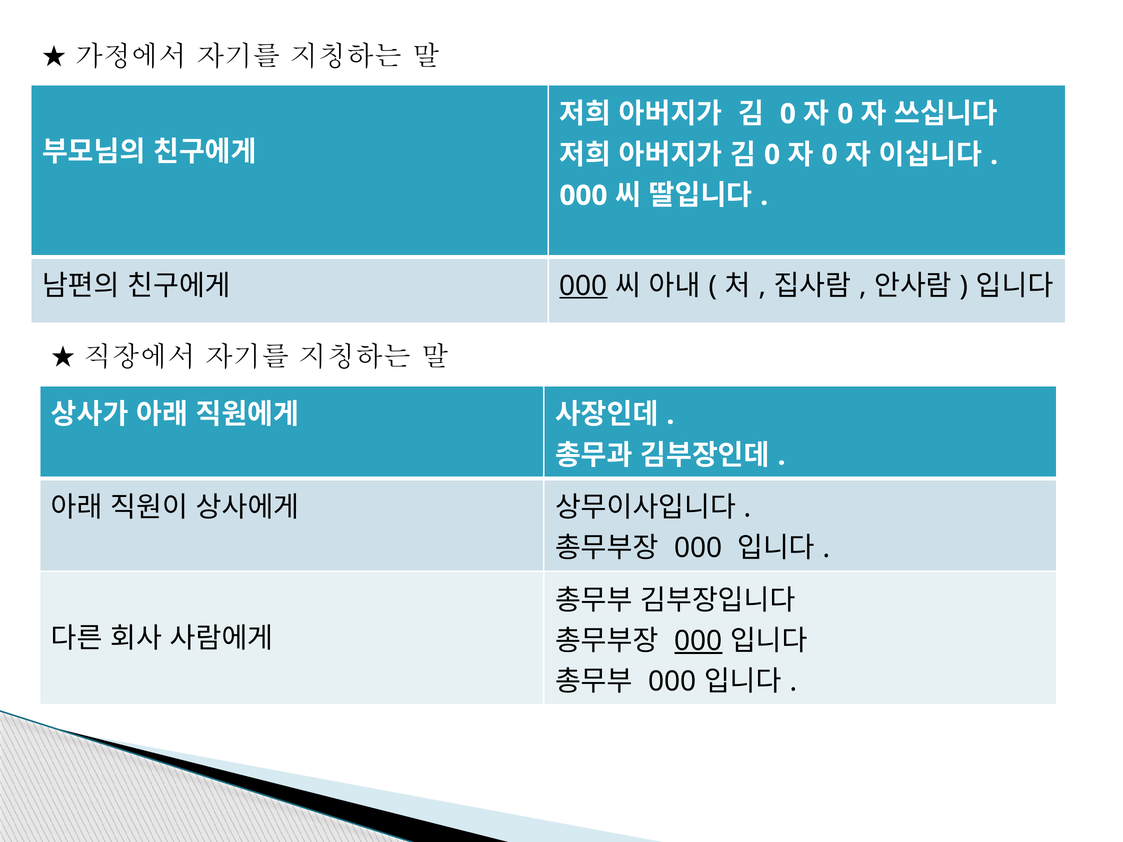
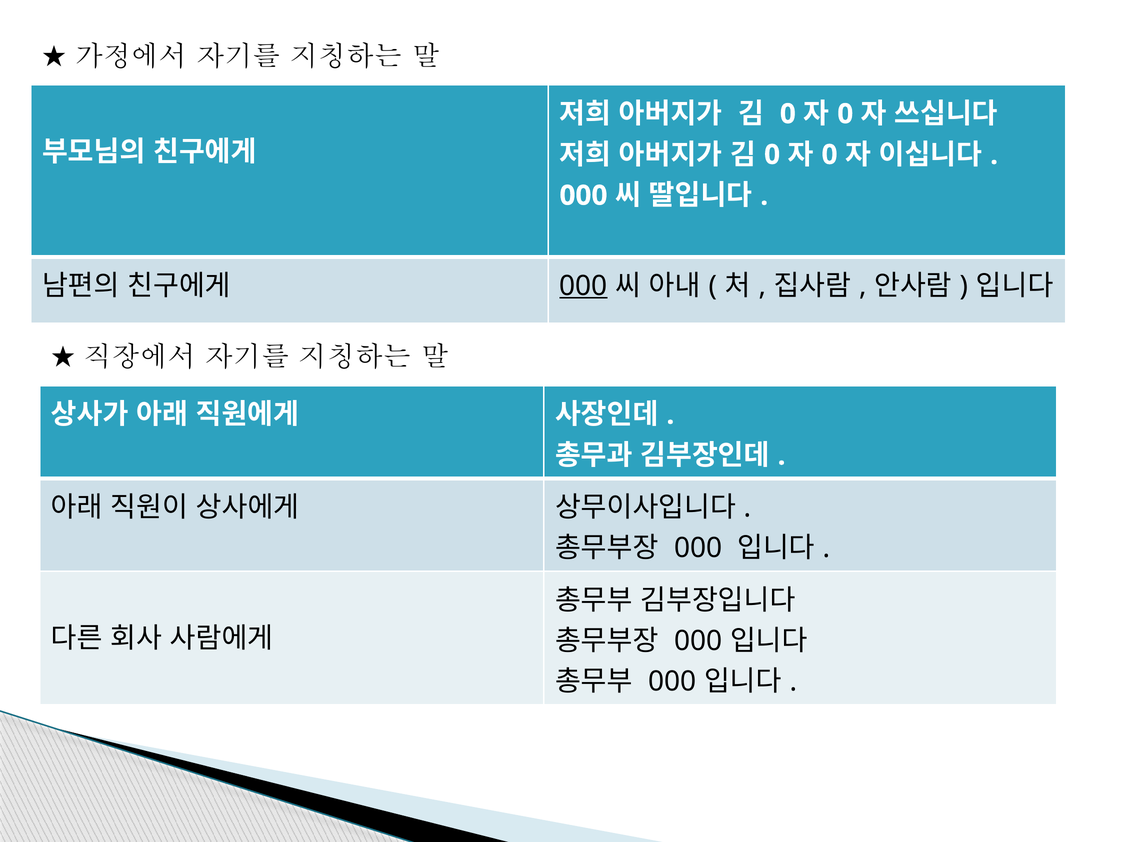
000 at (698, 641) underline: present -> none
